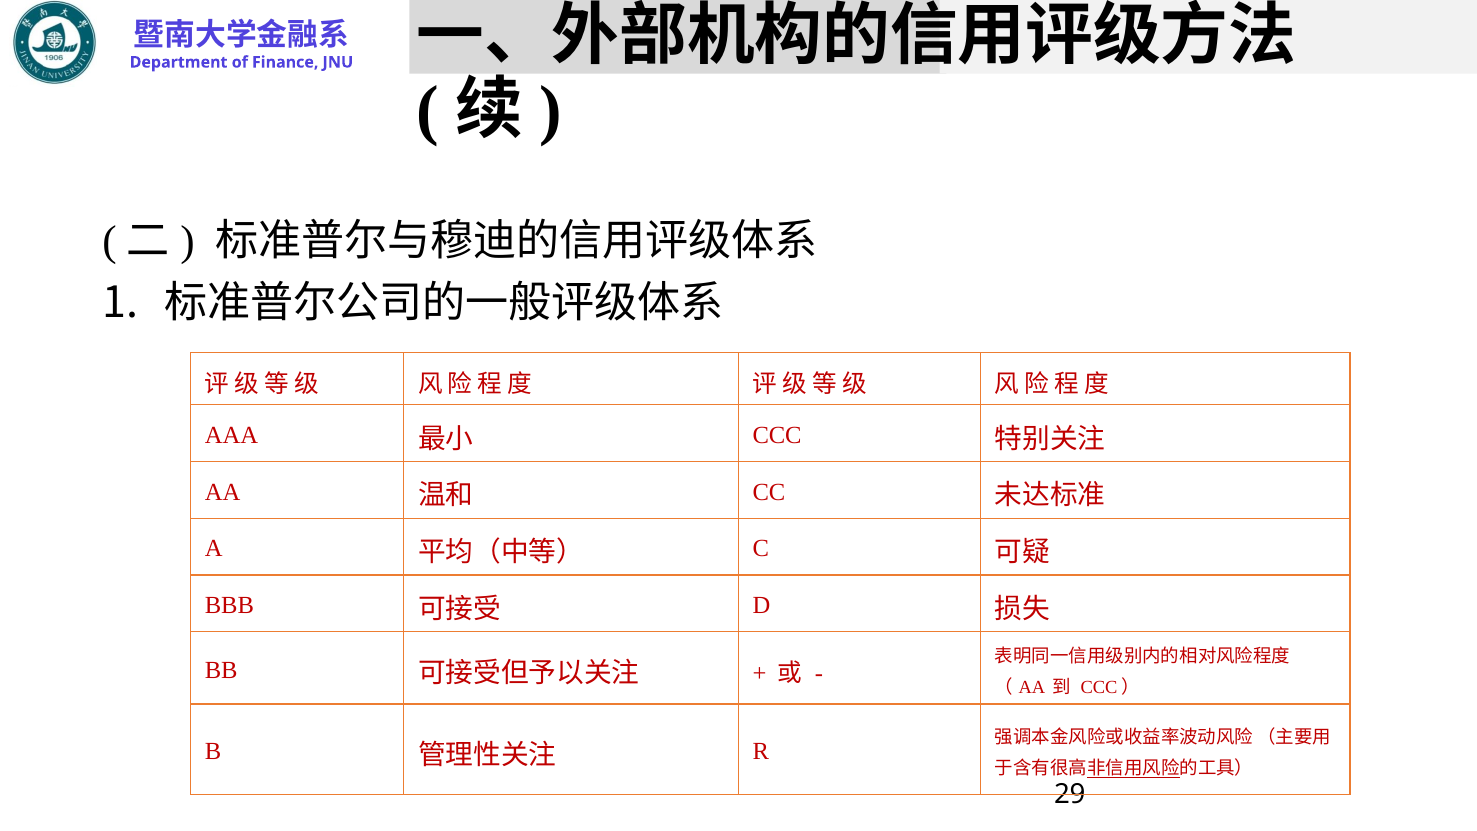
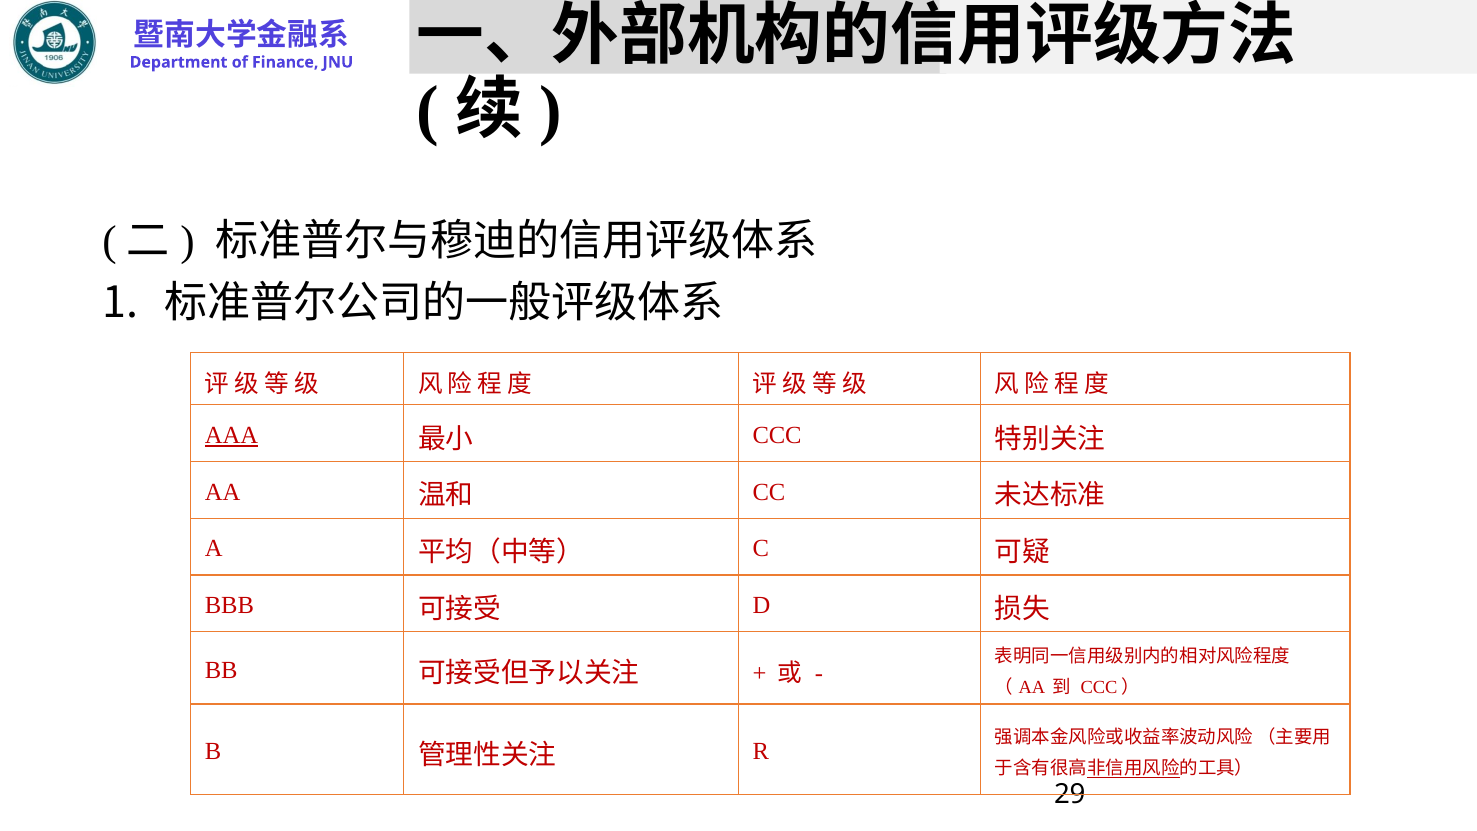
AAA underline: none -> present
